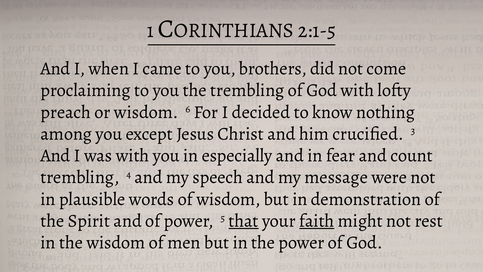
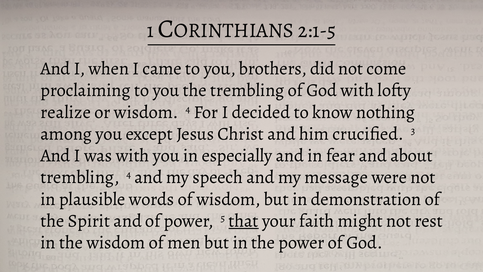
preach: preach -> realize
wisdom 6: 6 -> 4
count: count -> about
faith underline: present -> none
